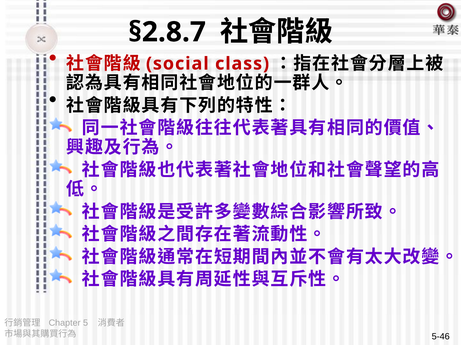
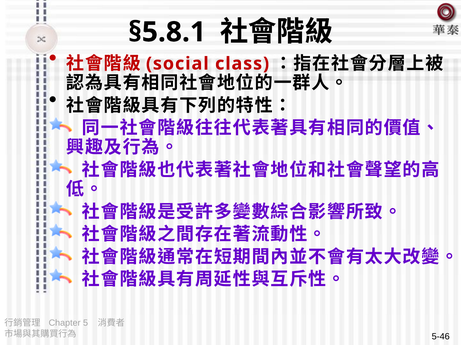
§2.8.7: §2.8.7 -> §5.8.1
